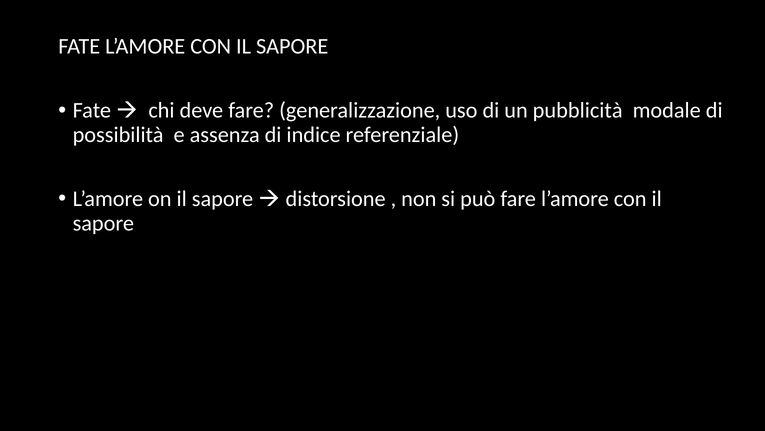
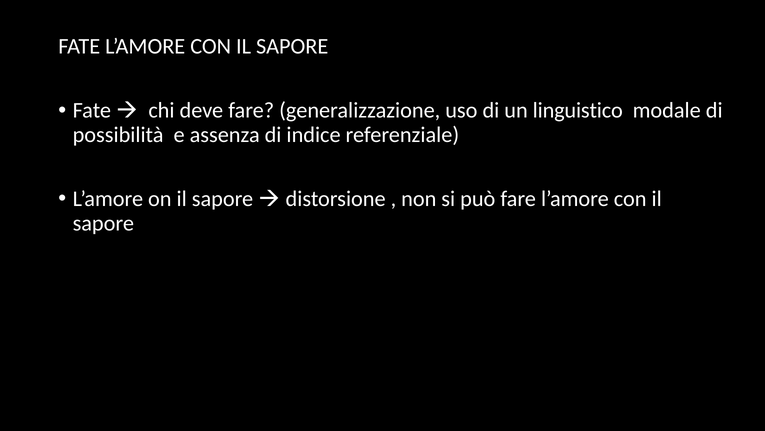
pubblicità: pubblicità -> linguistico
